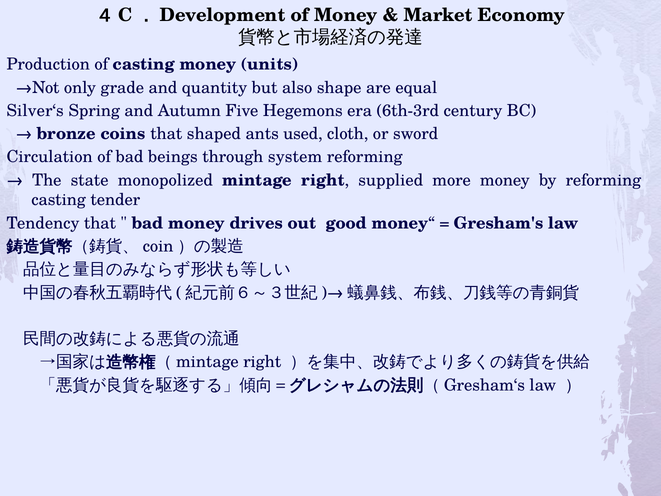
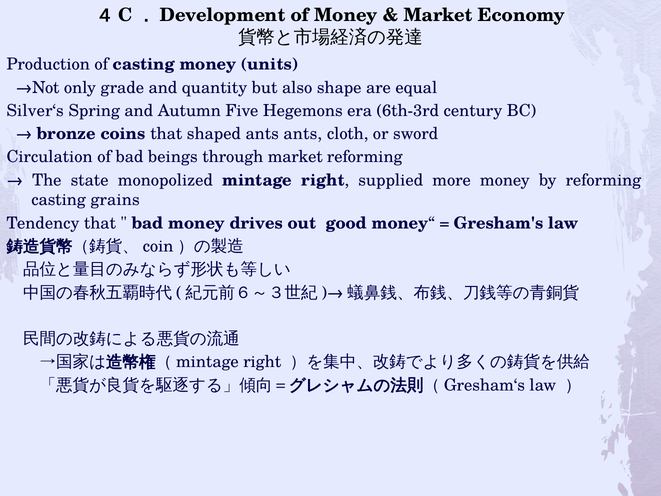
ants used: used -> ants
through system: system -> market
tender: tender -> grains
